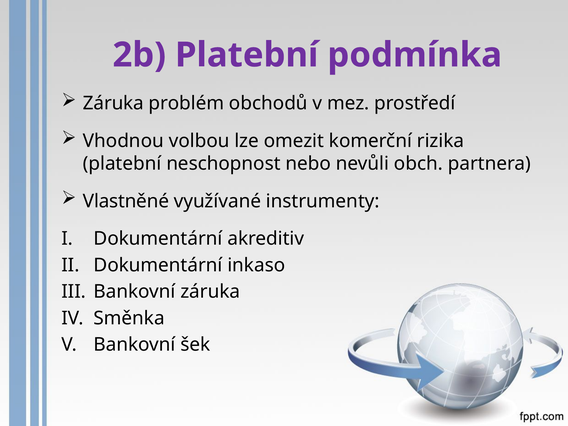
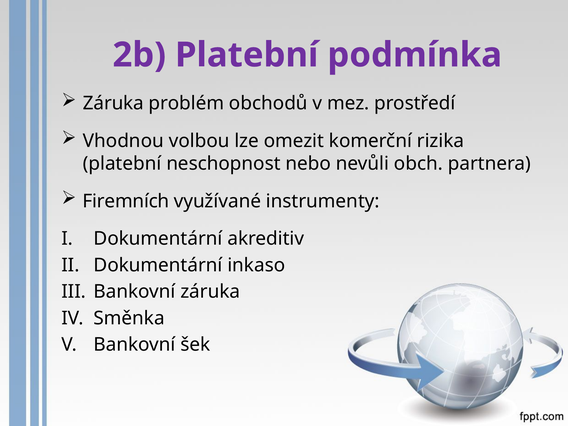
Vlastněné: Vlastněné -> Firemních
